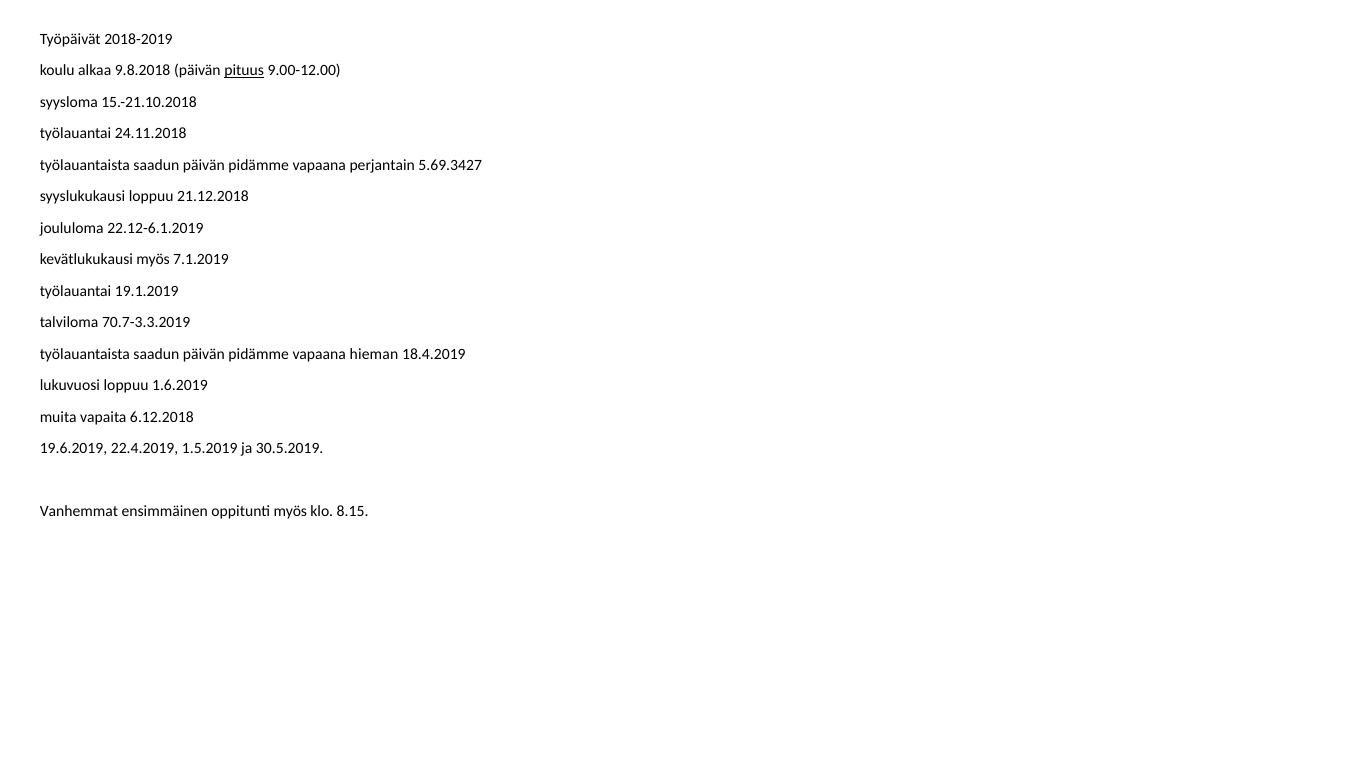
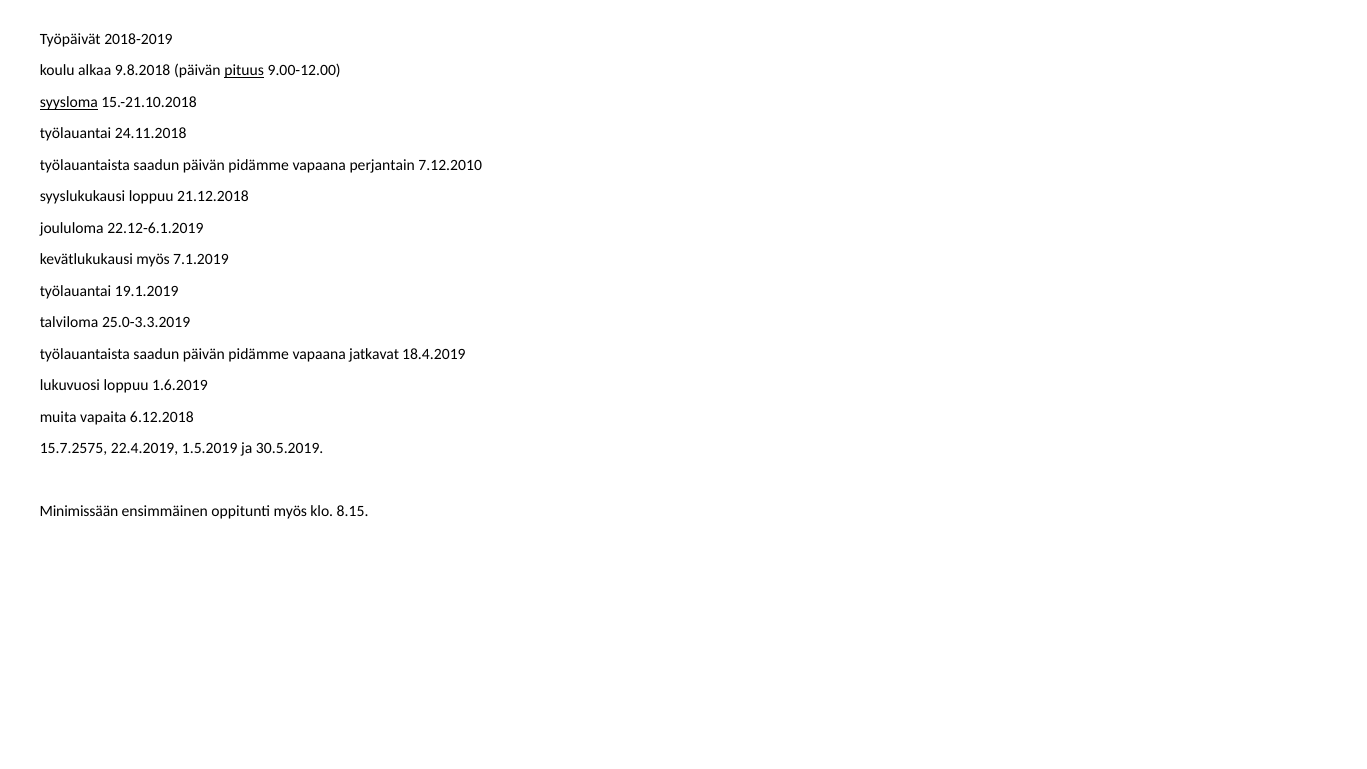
syysloma underline: none -> present
5.69.3427: 5.69.3427 -> 7.12.2010
70.7-3.3.2019: 70.7-3.3.2019 -> 25.0-3.3.2019
hieman: hieman -> jatkavat
19.6.2019: 19.6.2019 -> 15.7.2575
Vanhemmat: Vanhemmat -> Minimissään
